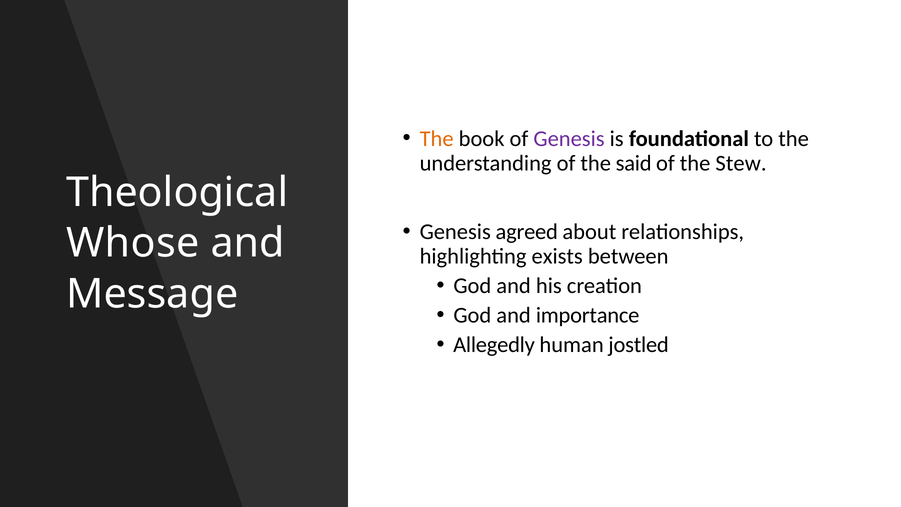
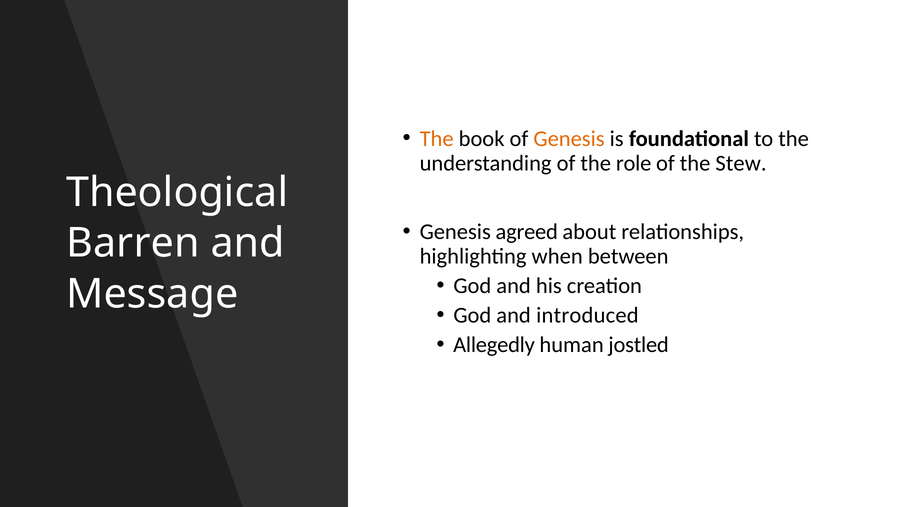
Genesis at (569, 139) colour: purple -> orange
said: said -> role
Whose: Whose -> Barren
exists: exists -> when
importance: importance -> introduced
